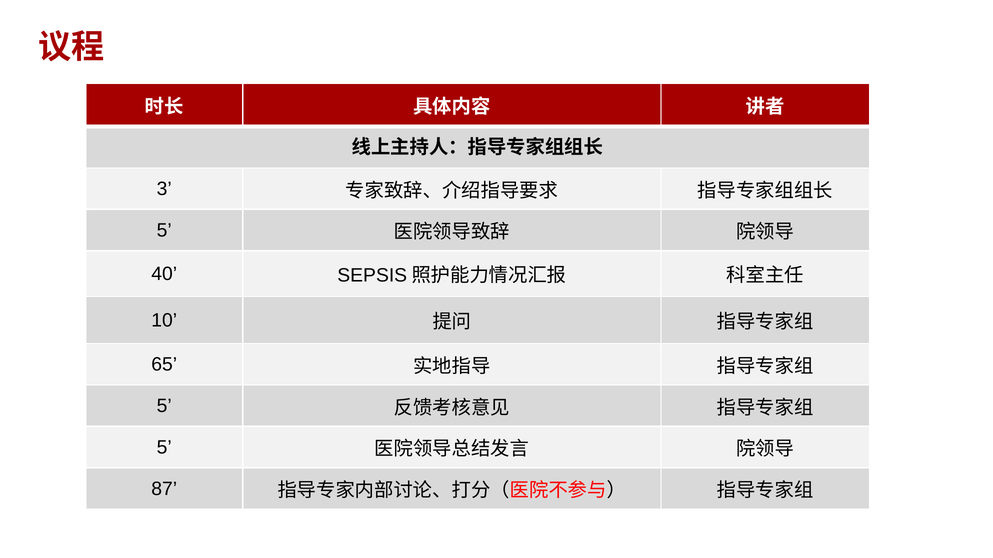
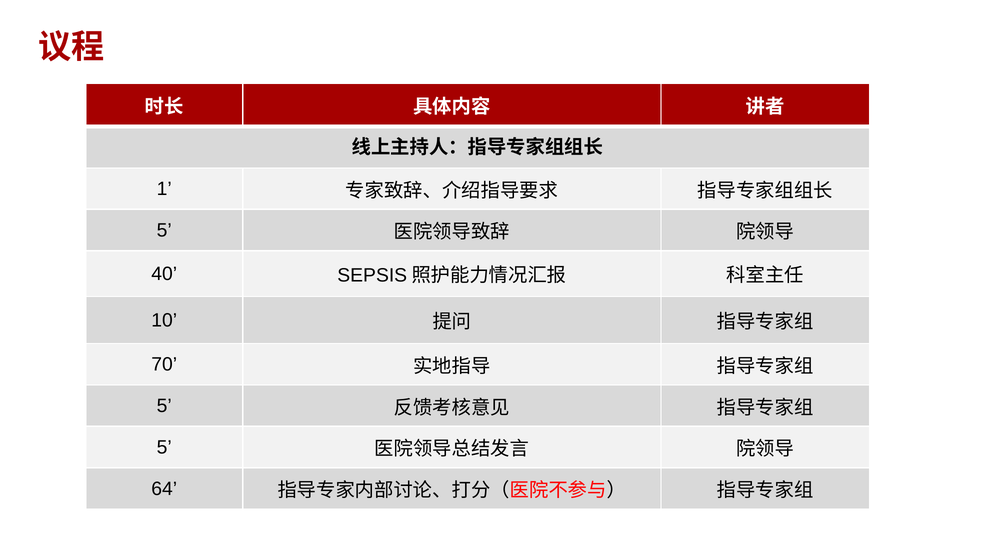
3: 3 -> 1
65: 65 -> 70
87: 87 -> 64
